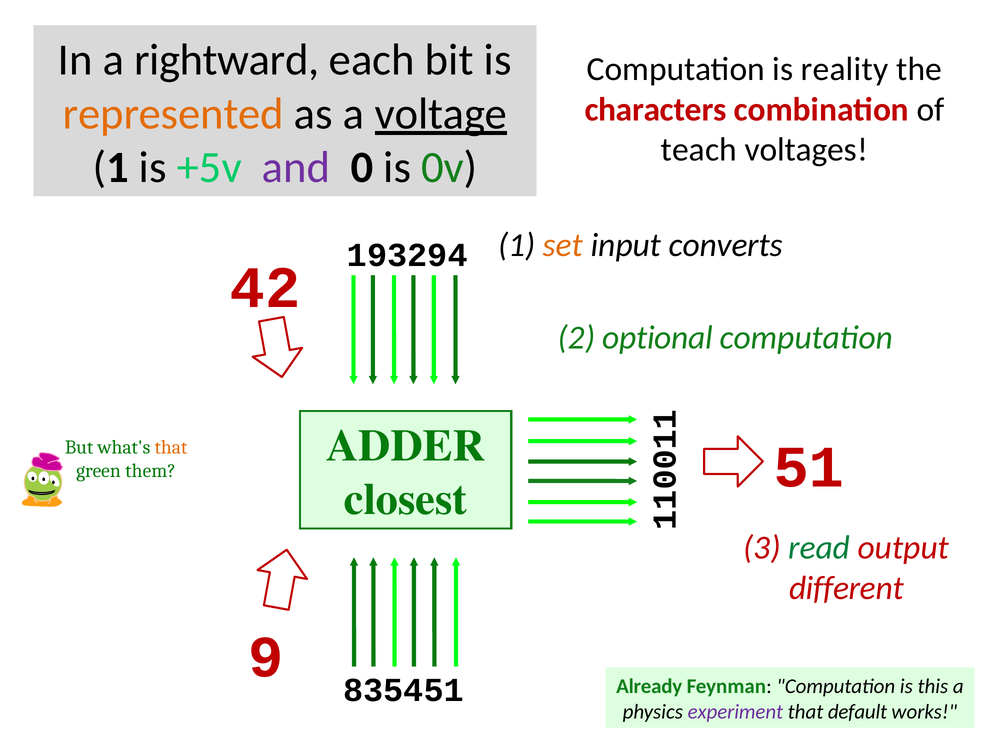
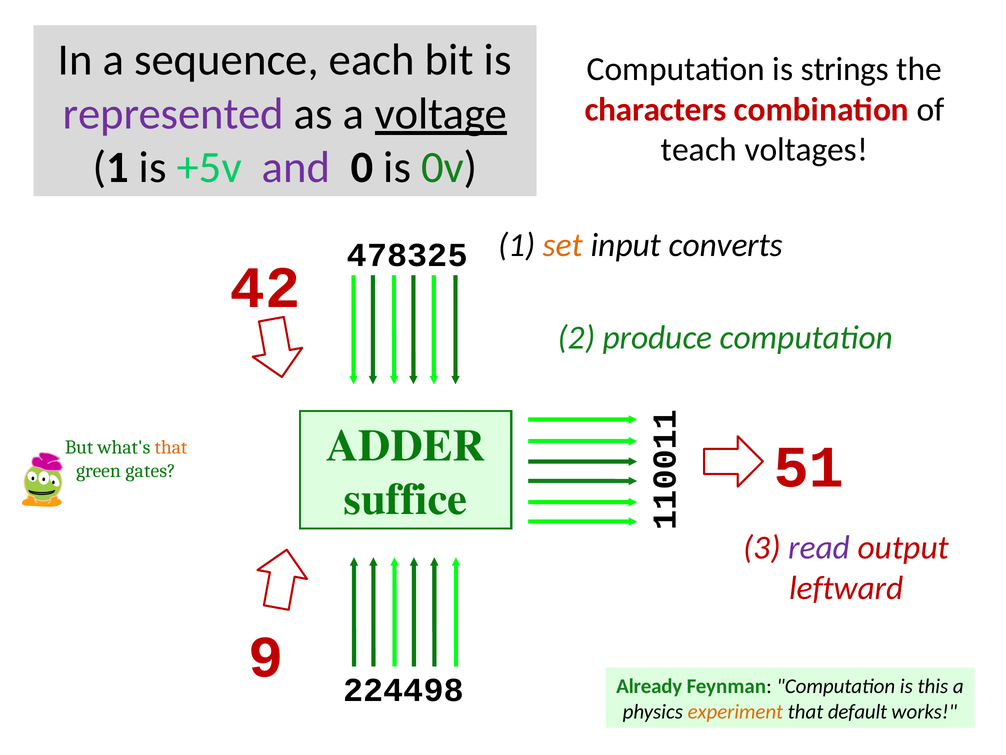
rightward: rightward -> sequence
reality: reality -> strings
represented colour: orange -> purple
193294: 193294 -> 478325
optional: optional -> produce
them: them -> gates
closest: closest -> suffice
read colour: green -> purple
different: different -> leftward
835451: 835451 -> 224498
experiment colour: purple -> orange
